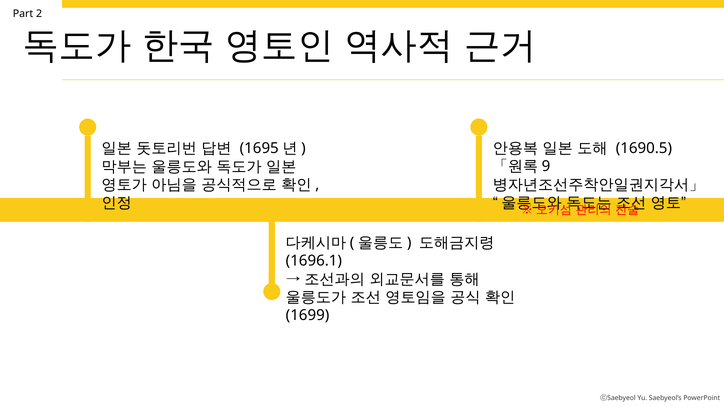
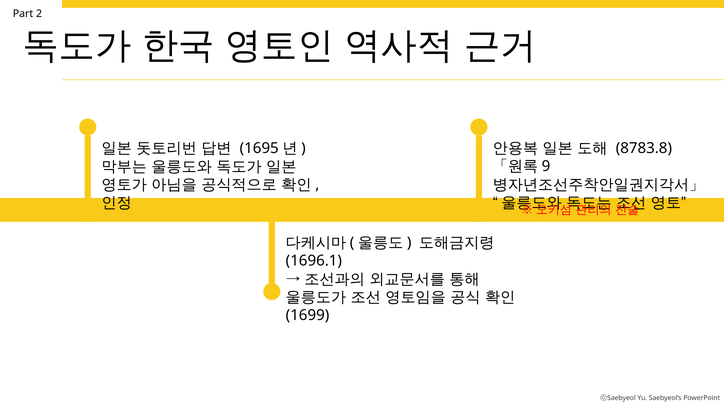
1690.5: 1690.5 -> 8783.8
